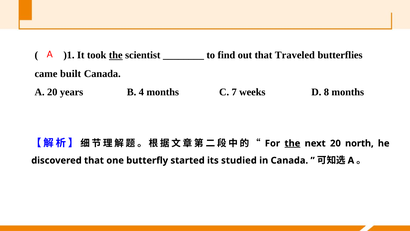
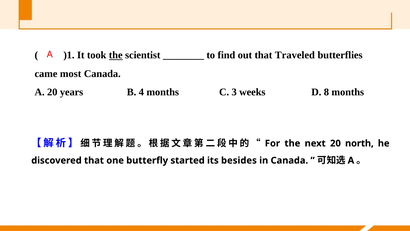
built: built -> most
7: 7 -> 3
the at (292, 143) underline: present -> none
studied: studied -> besides
